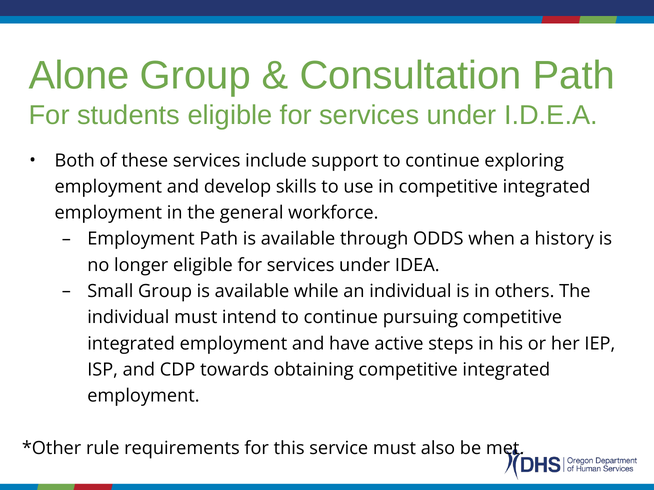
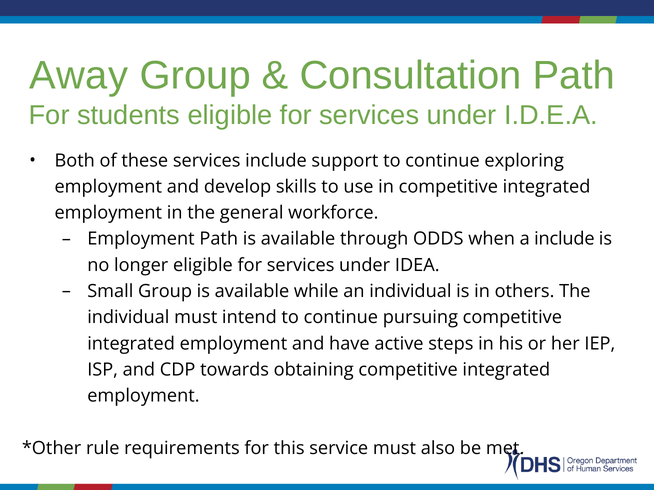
Alone: Alone -> Away
a history: history -> include
